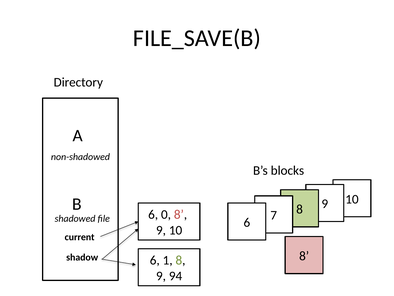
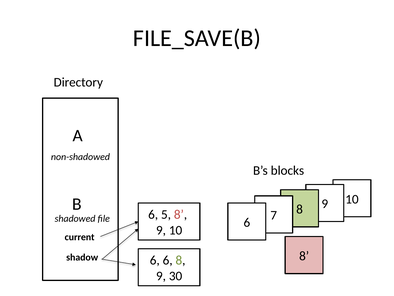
0: 0 -> 5
1 at (168, 260): 1 -> 6
94: 94 -> 30
